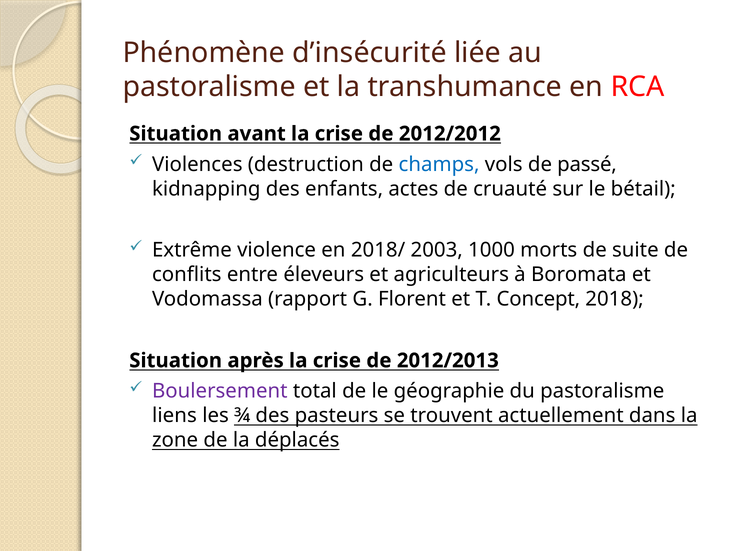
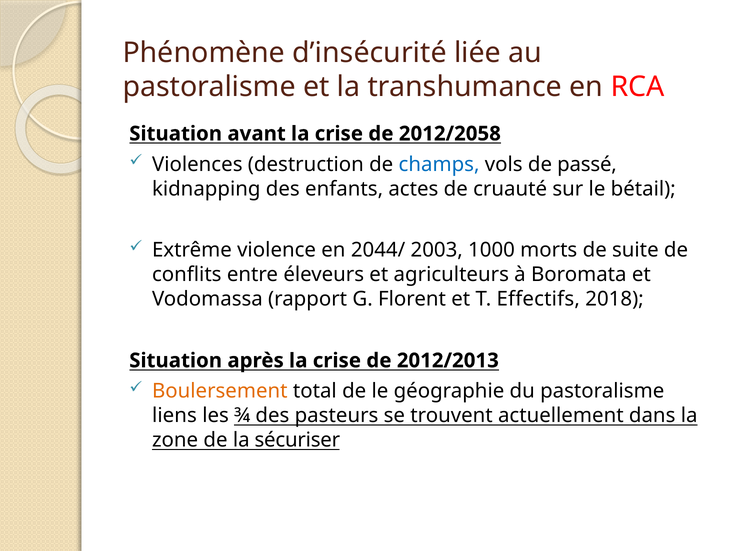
2012/2012: 2012/2012 -> 2012/2058
2018/: 2018/ -> 2044/
Concept: Concept -> Effectifs
Boulersement colour: purple -> orange
déplacés: déplacés -> sécuriser
